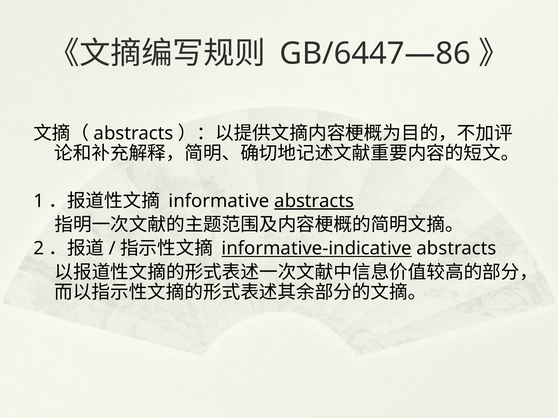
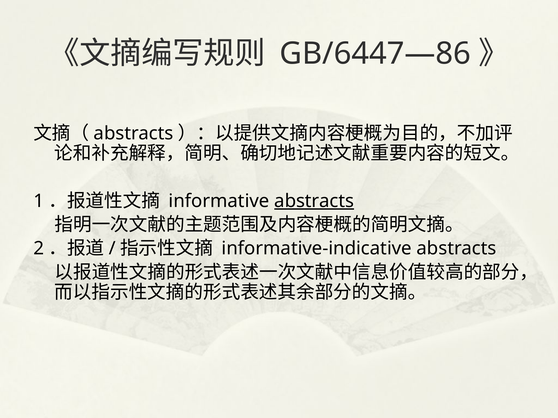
informative-indicative underline: present -> none
